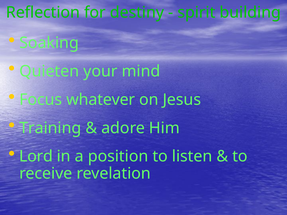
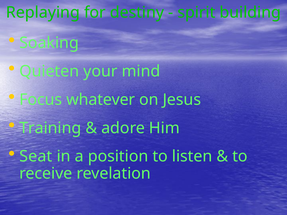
Reflection: Reflection -> Replaying
Lord: Lord -> Seat
